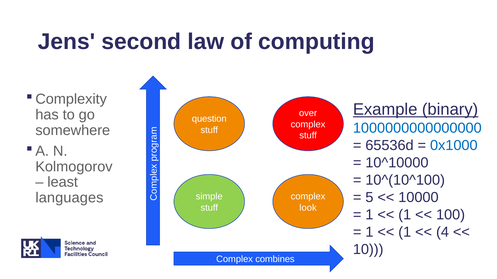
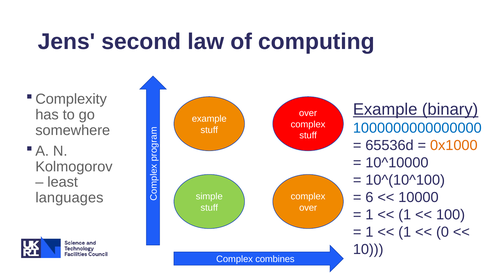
question at (209, 119): question -> example
0x1000 colour: blue -> orange
5: 5 -> 6
look at (308, 208): look -> over
4: 4 -> 0
